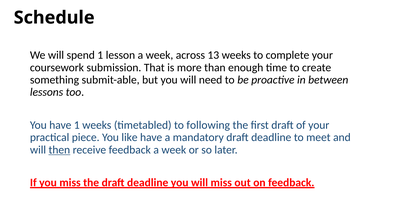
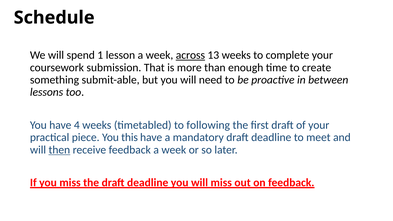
across underline: none -> present
have 1: 1 -> 4
like: like -> this
